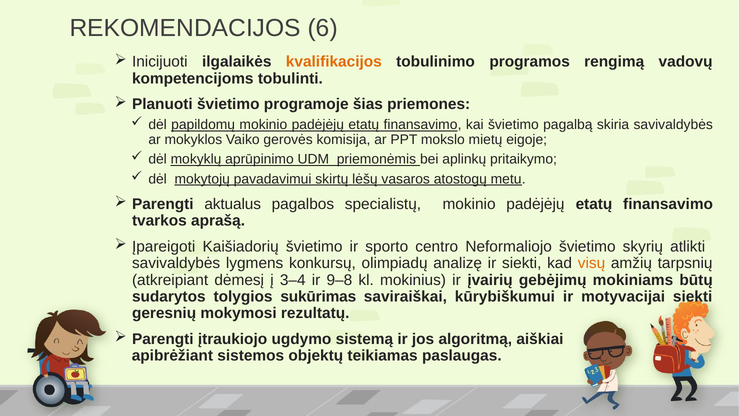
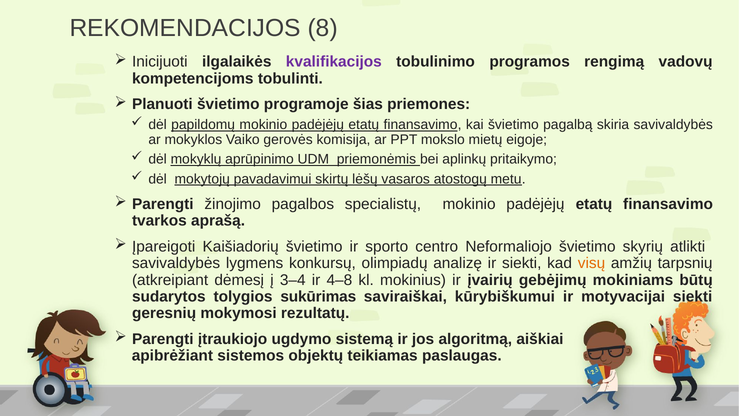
6: 6 -> 8
kvalifikacijos colour: orange -> purple
aktualus: aktualus -> žinojimo
9–8: 9–8 -> 4–8
